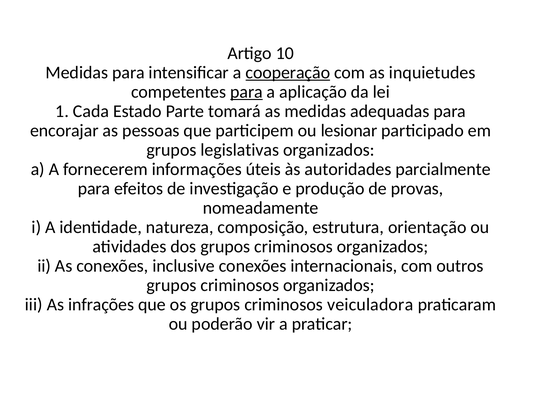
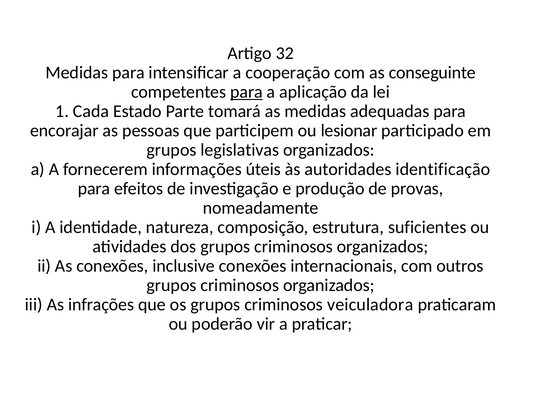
10: 10 -> 32
cooperação underline: present -> none
inquietudes: inquietudes -> conseguinte
parcialmente: parcialmente -> identificação
orientação: orientação -> suficientes
